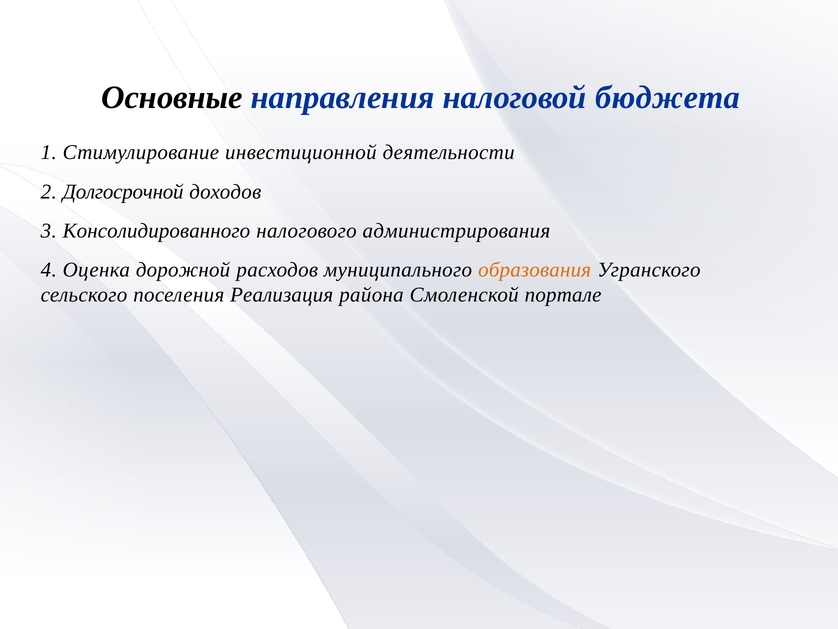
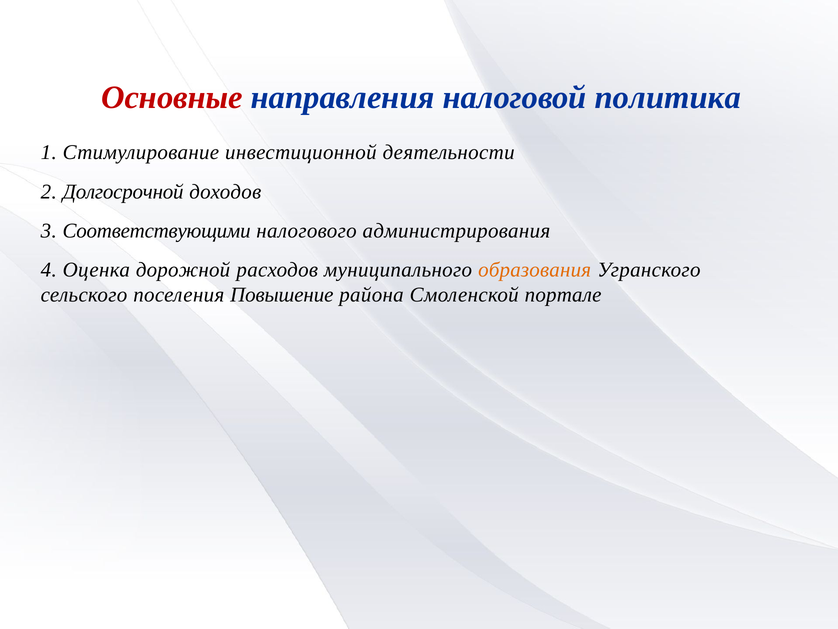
Основные colour: black -> red
бюджета: бюджета -> политика
Консолидированного: Консолидированного -> Соответствующими
Реализация: Реализация -> Повышение
